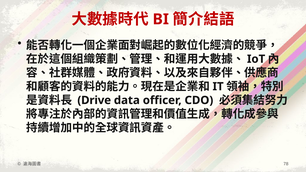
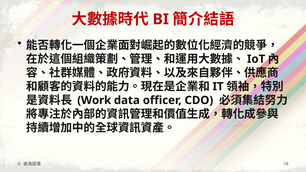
Drive: Drive -> Work
